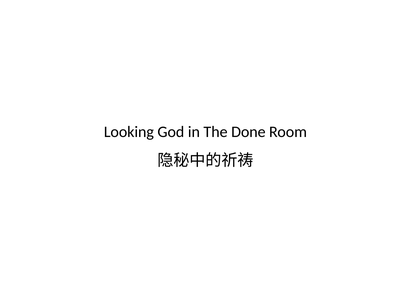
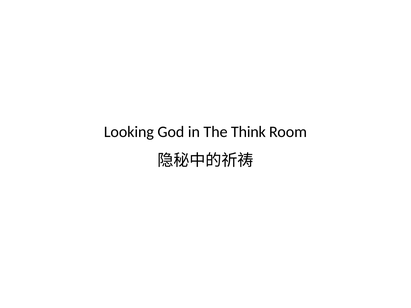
Done: Done -> Think
